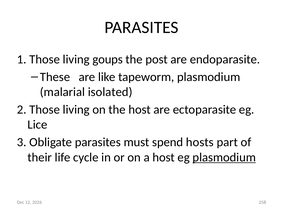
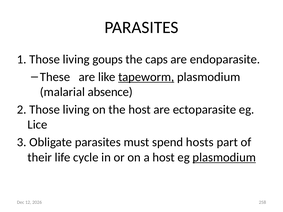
post: post -> caps
tapeworm underline: none -> present
isolated: isolated -> absence
